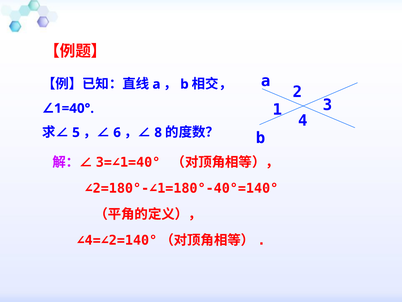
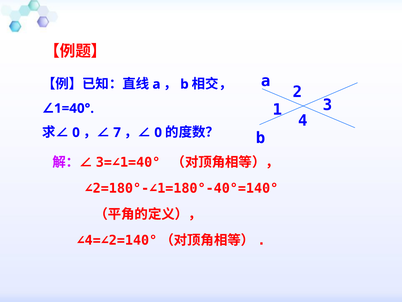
5 at (76, 132): 5 -> 0
6: 6 -> 7
8 at (158, 132): 8 -> 0
